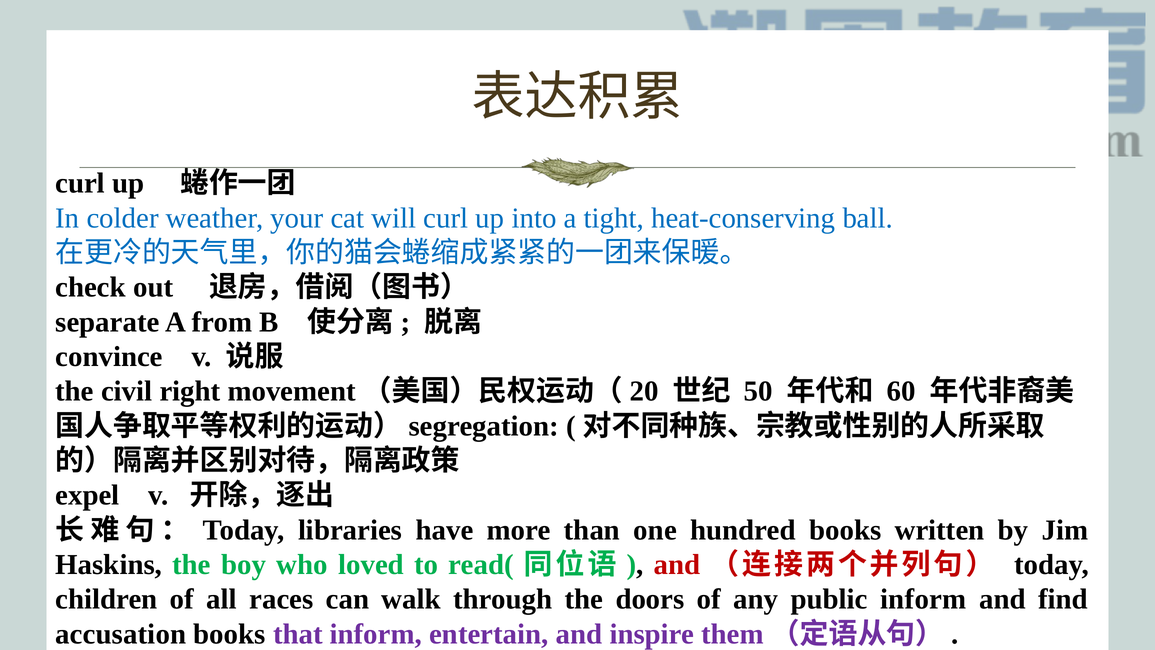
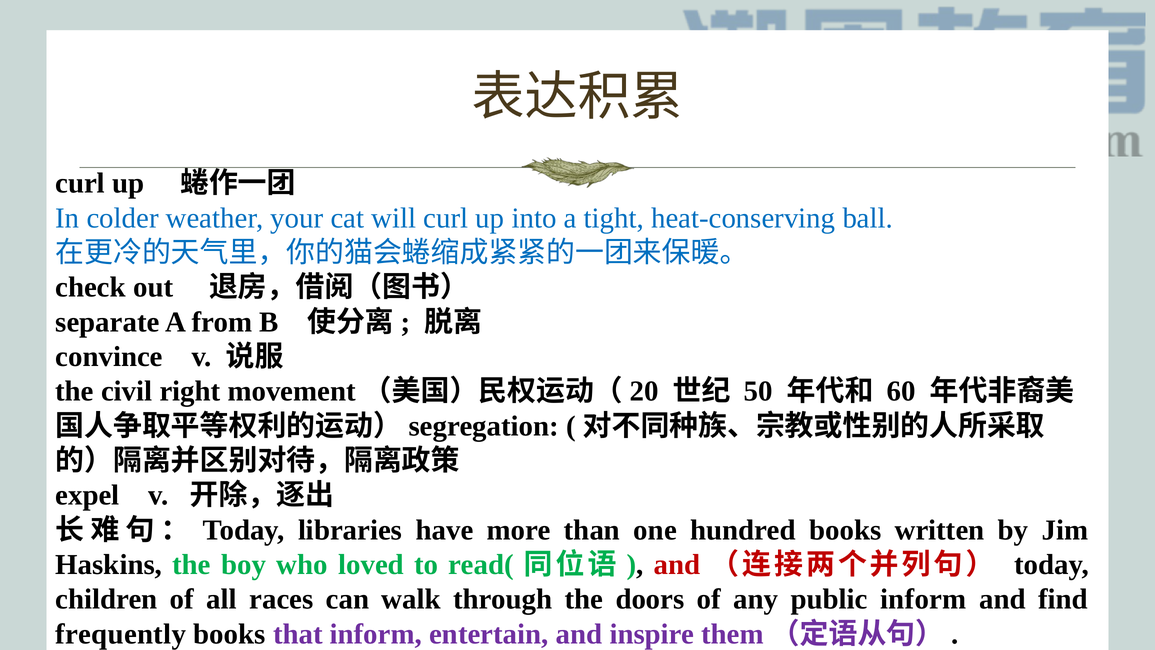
accusation: accusation -> frequently
